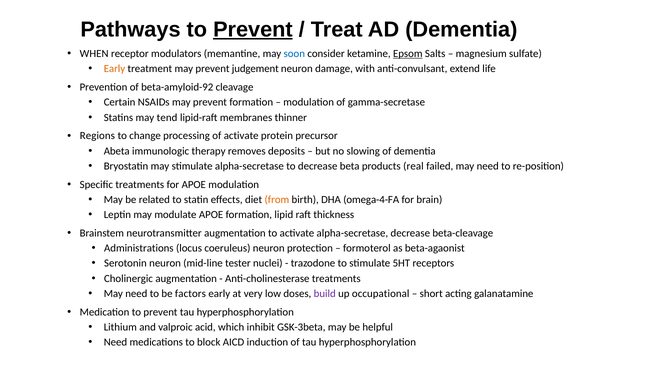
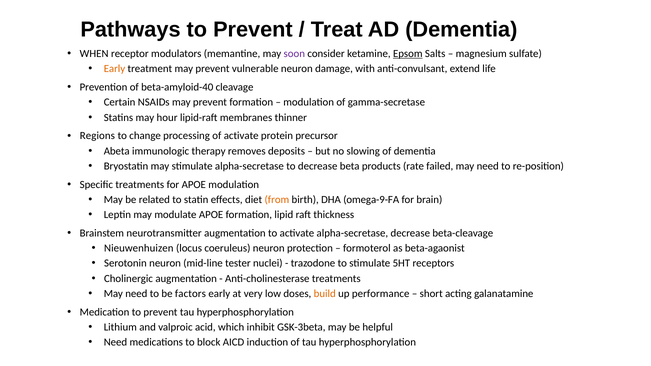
Prevent at (253, 29) underline: present -> none
soon colour: blue -> purple
judgement: judgement -> vulnerable
beta-amyloid-92: beta-amyloid-92 -> beta-amyloid-40
tend: tend -> hour
real: real -> rate
omega-4-FA: omega-4-FA -> omega-9-FA
Administrations: Administrations -> Nieuwenhuizen
build colour: purple -> orange
occupational: occupational -> performance
